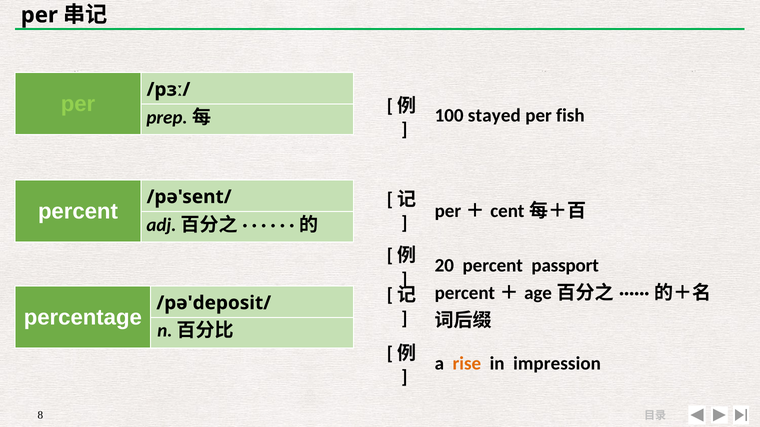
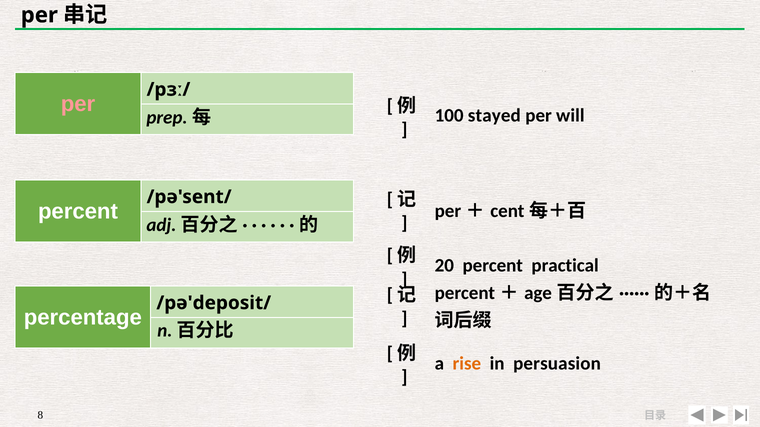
per at (78, 104) colour: light green -> pink
fish: fish -> will
passport: passport -> practical
impression: impression -> persuasion
